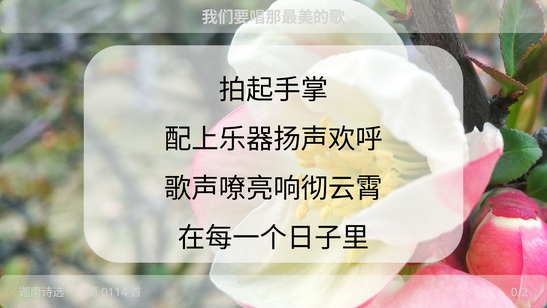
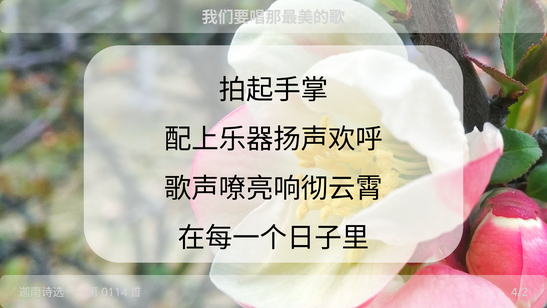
0/2: 0/2 -> 4/2
